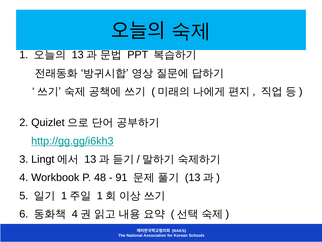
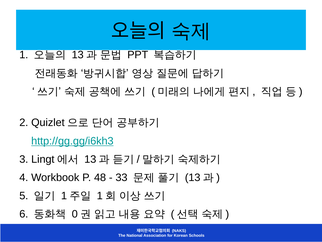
91: 91 -> 33
4 at (75, 214): 4 -> 0
